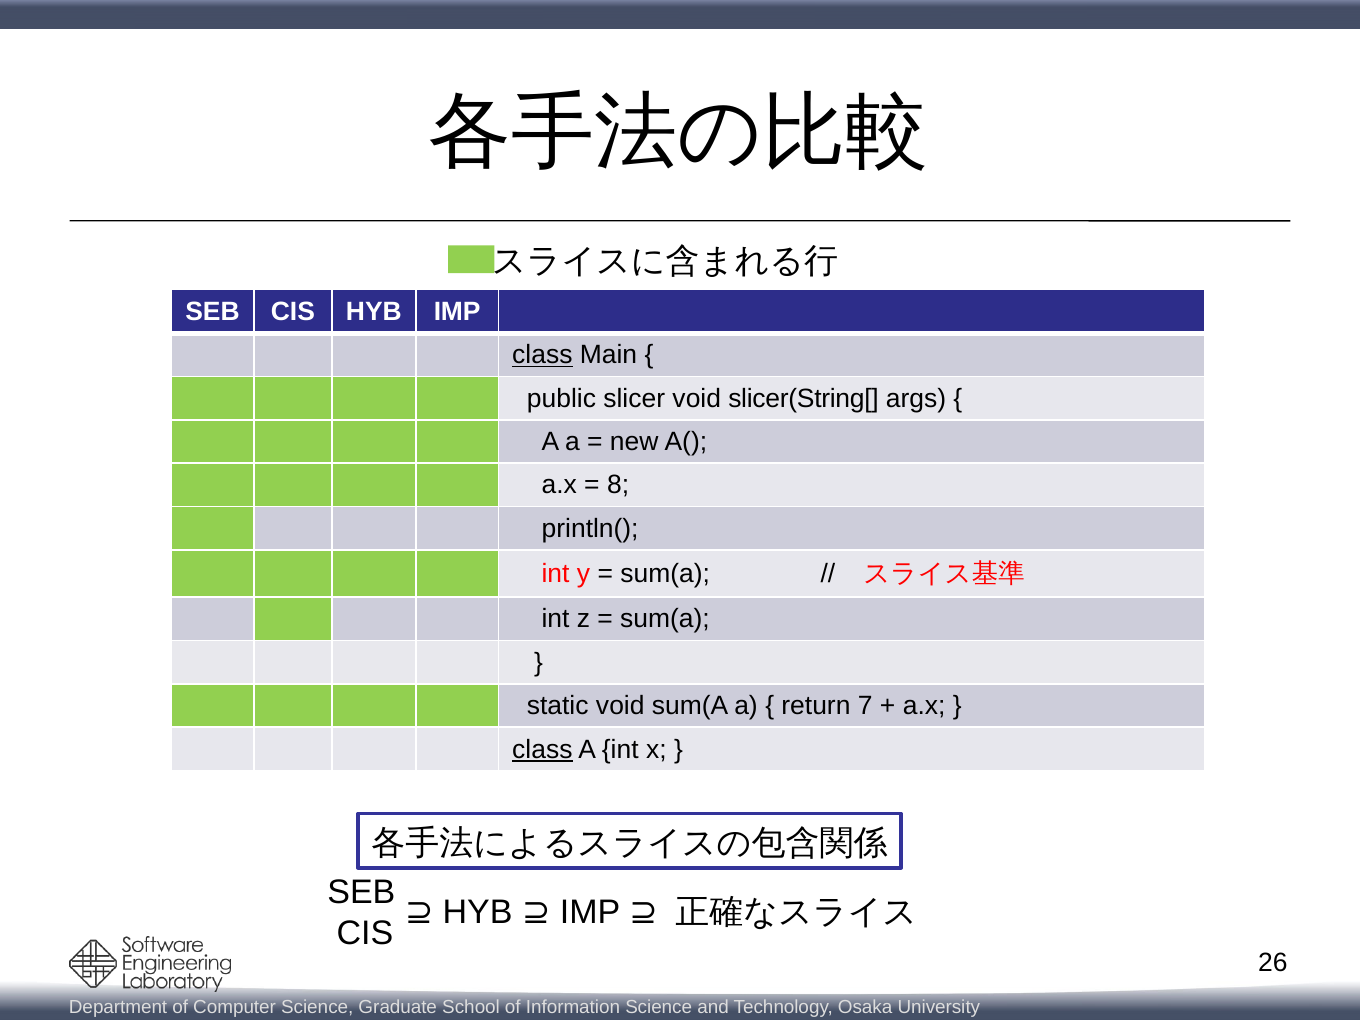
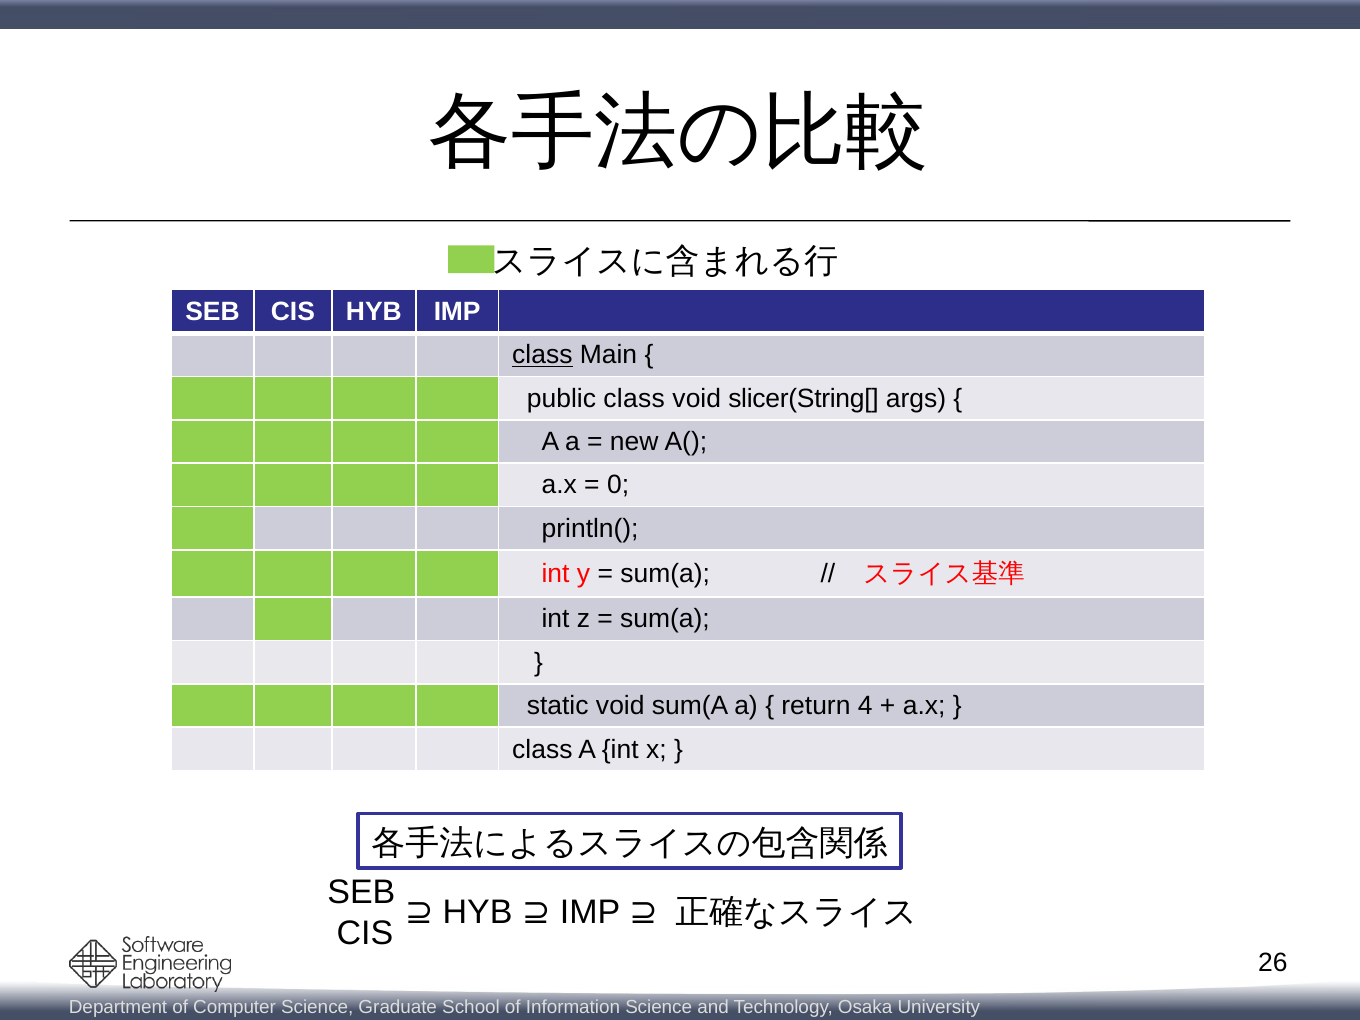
public slicer: slicer -> class
8: 8 -> 0
7: 7 -> 4
class at (542, 749) underline: present -> none
